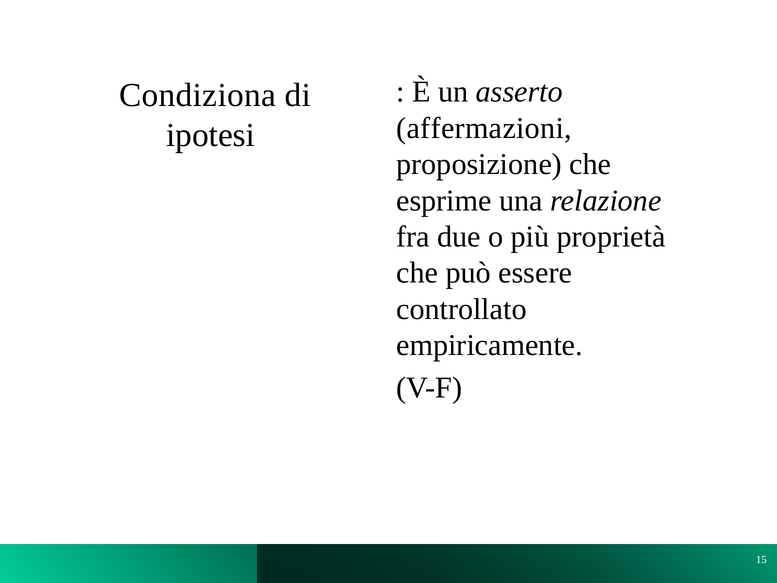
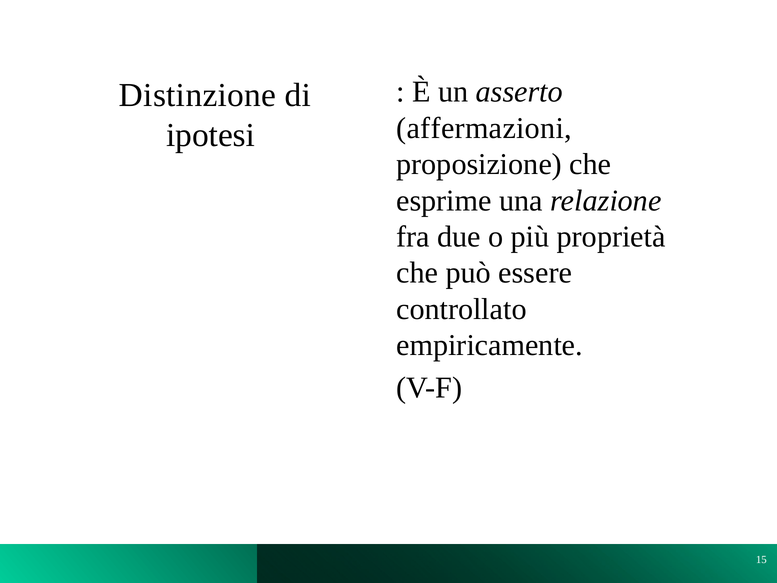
Condiziona: Condiziona -> Distinzione
